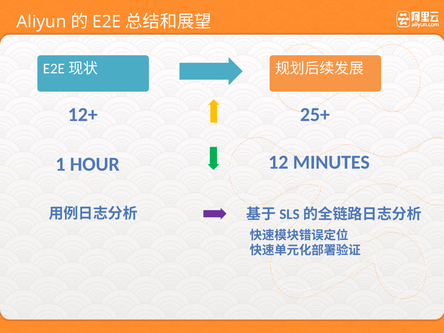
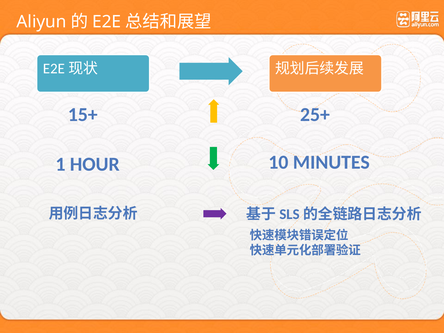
12+: 12+ -> 15+
12: 12 -> 10
